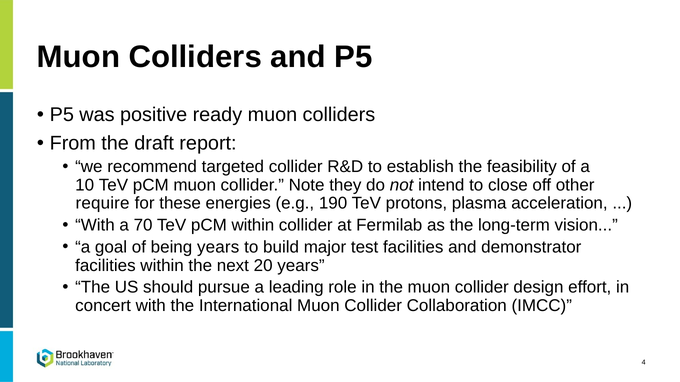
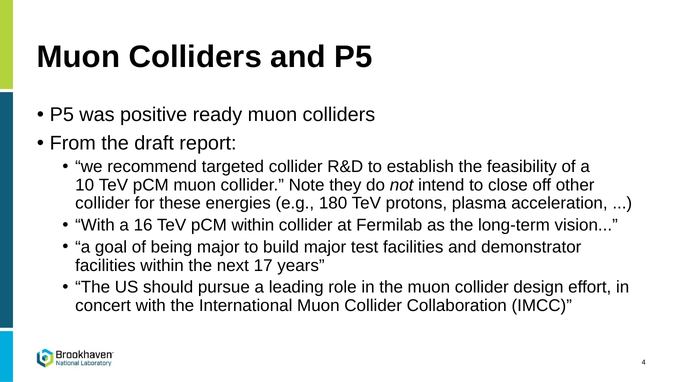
require at (103, 204): require -> collider
190: 190 -> 180
70: 70 -> 16
being years: years -> major
20: 20 -> 17
